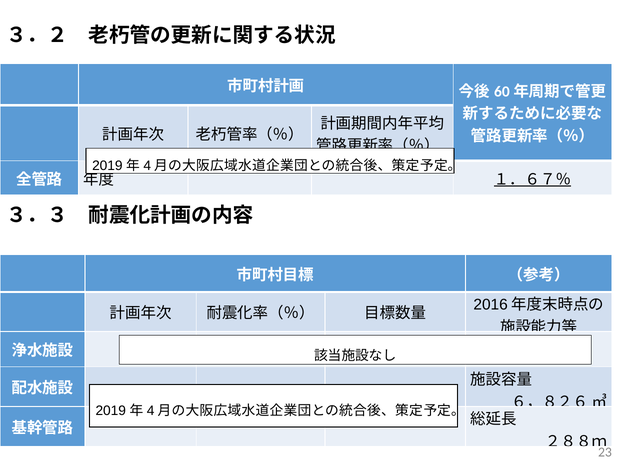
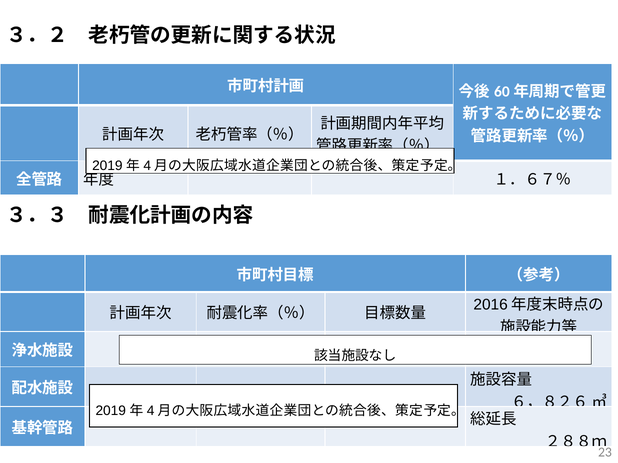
１．６７％ underline: present -> none
